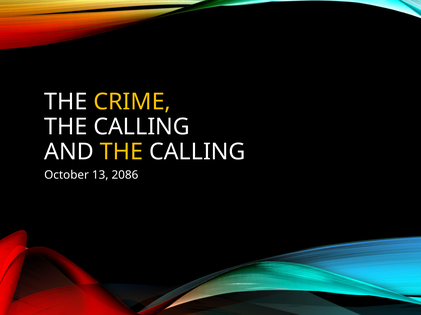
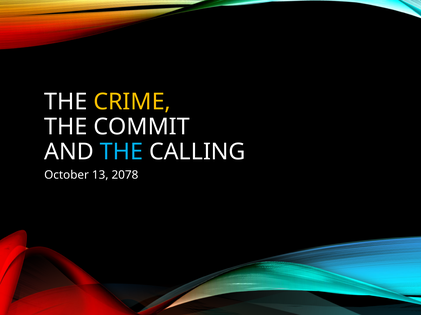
CALLING at (142, 127): CALLING -> COMMIT
THE at (121, 152) colour: yellow -> light blue
2086: 2086 -> 2078
